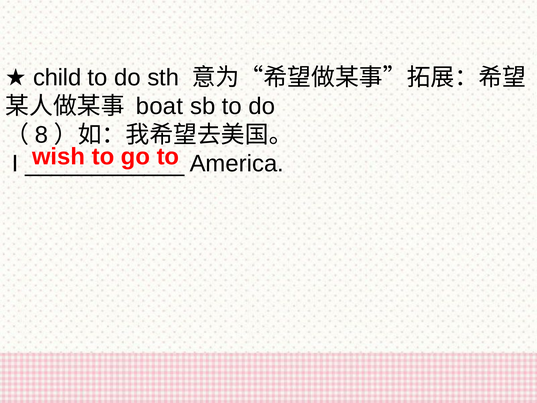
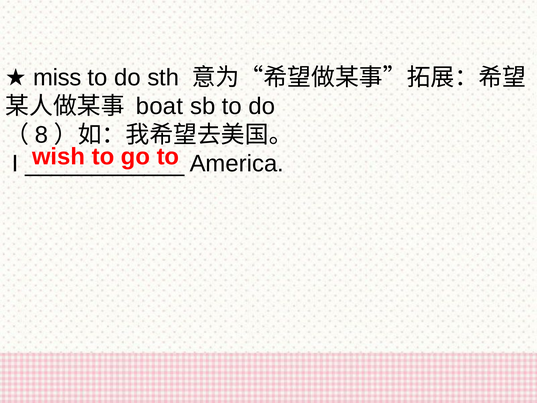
child: child -> miss
